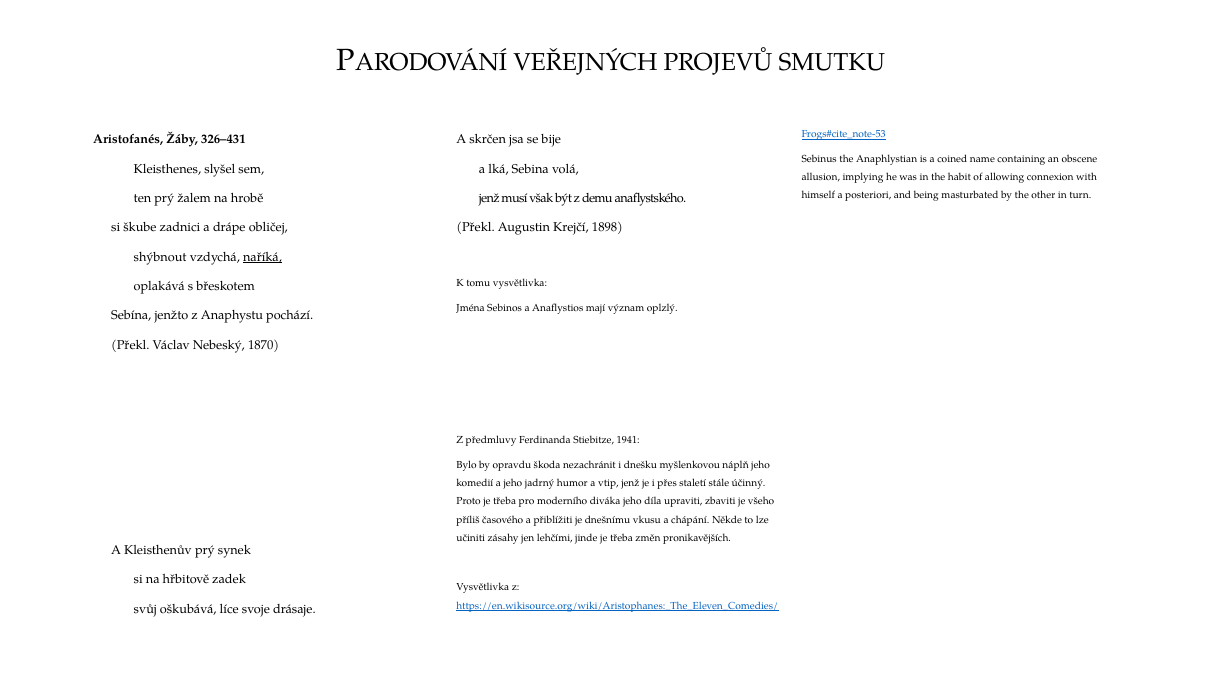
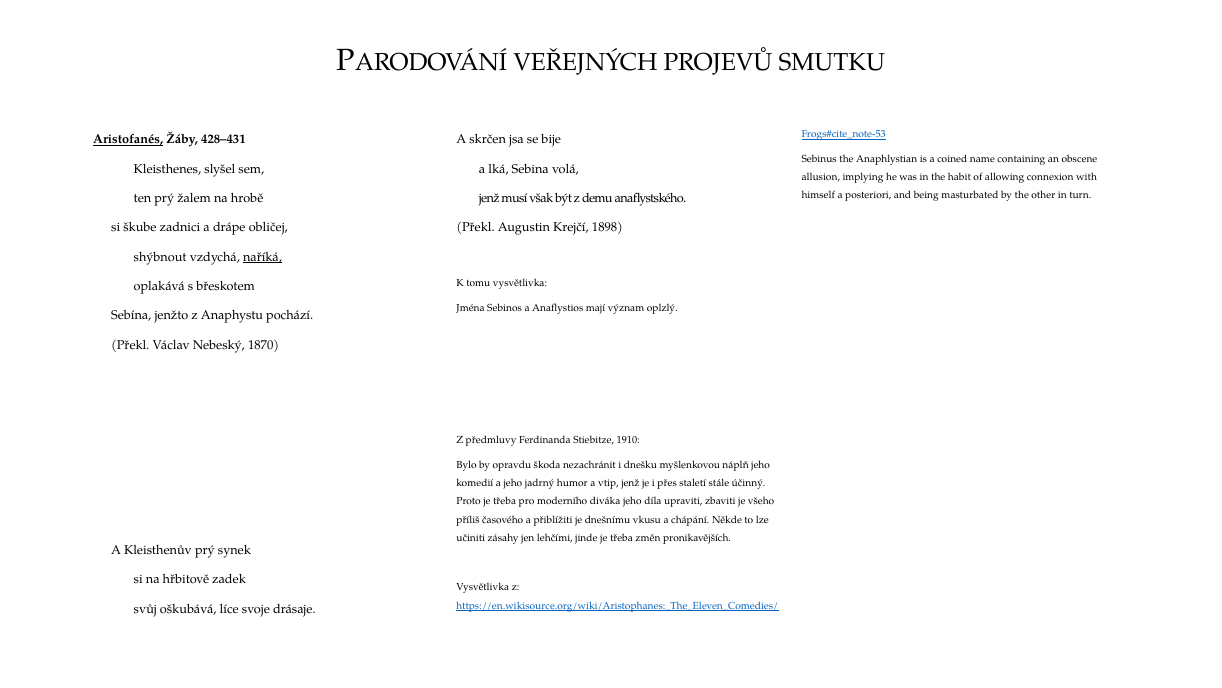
Aristofanés underline: none -> present
326–431: 326–431 -> 428–431
1941: 1941 -> 1910
